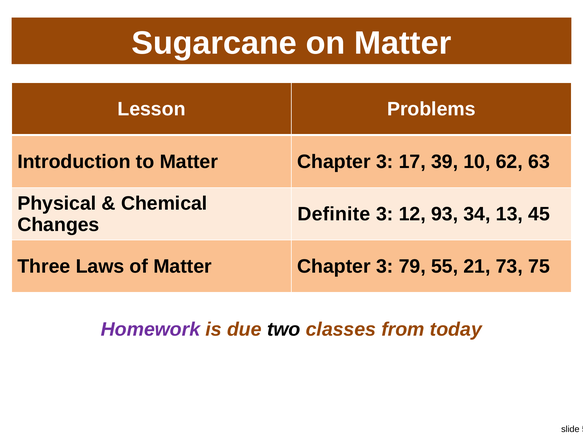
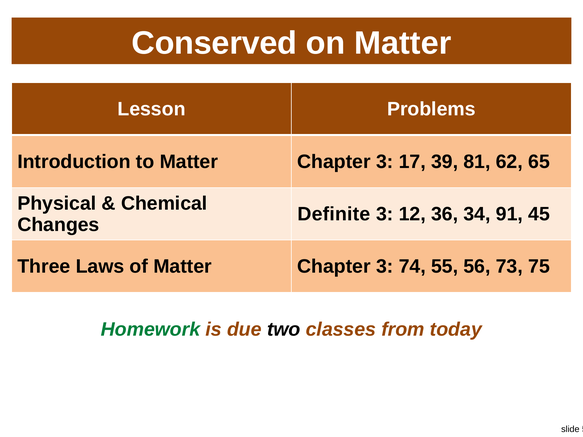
Sugarcane: Sugarcane -> Conserved
10: 10 -> 81
63: 63 -> 65
93: 93 -> 36
13: 13 -> 91
79: 79 -> 74
21: 21 -> 56
Homework colour: purple -> green
